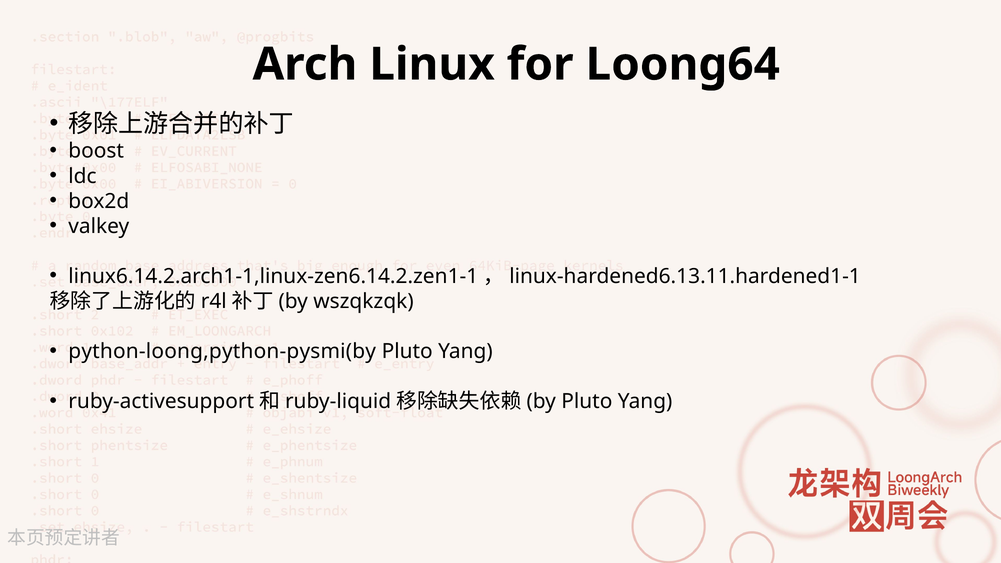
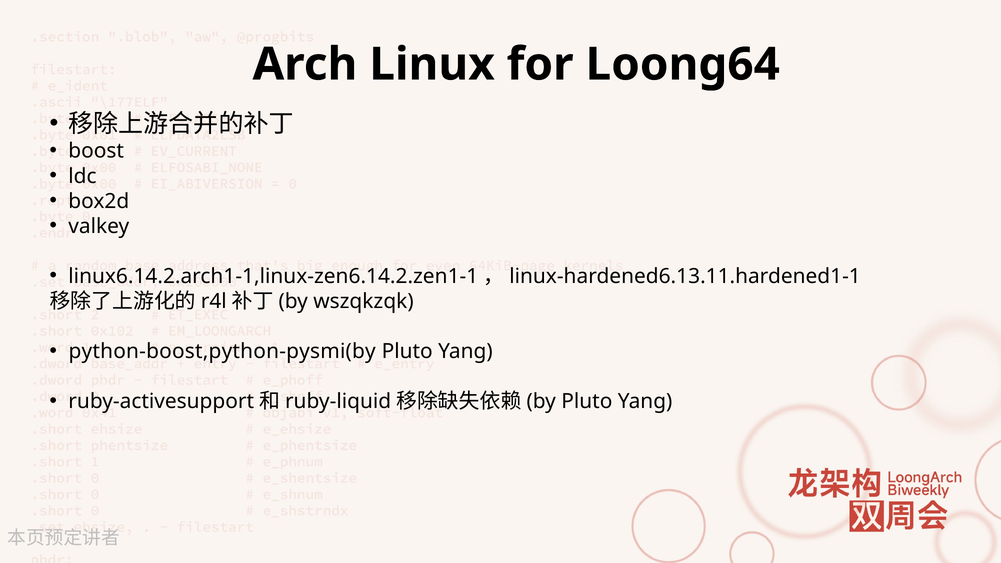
python-loong,python-pysmi(by: python-loong,python-pysmi(by -> python-boost,python-pysmi(by
